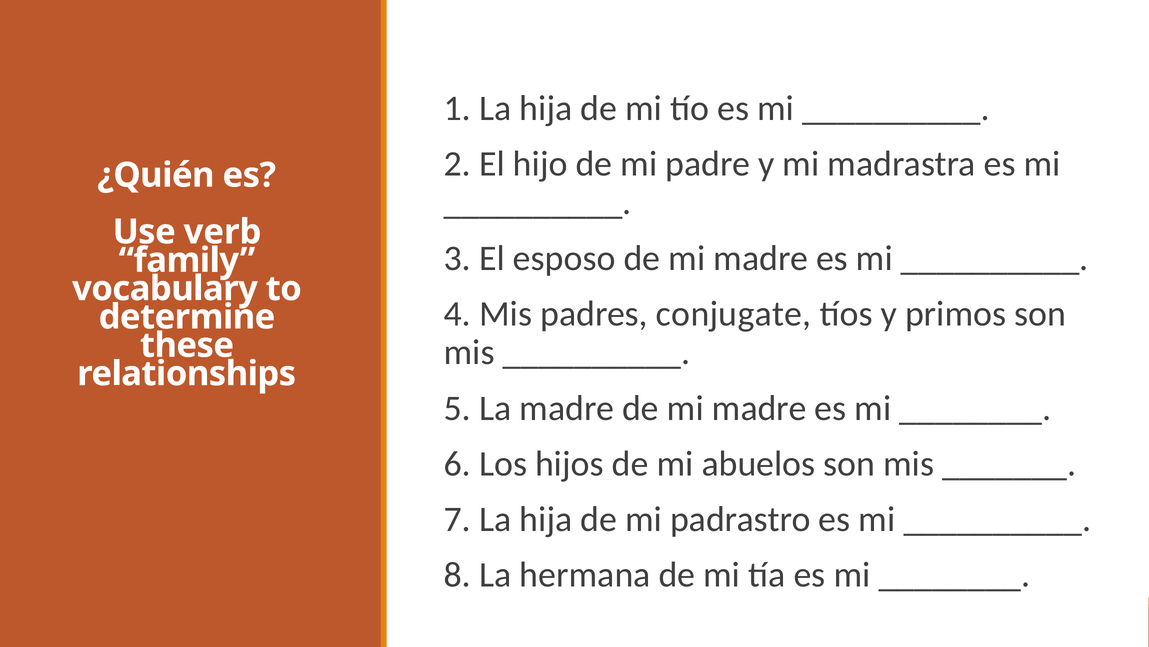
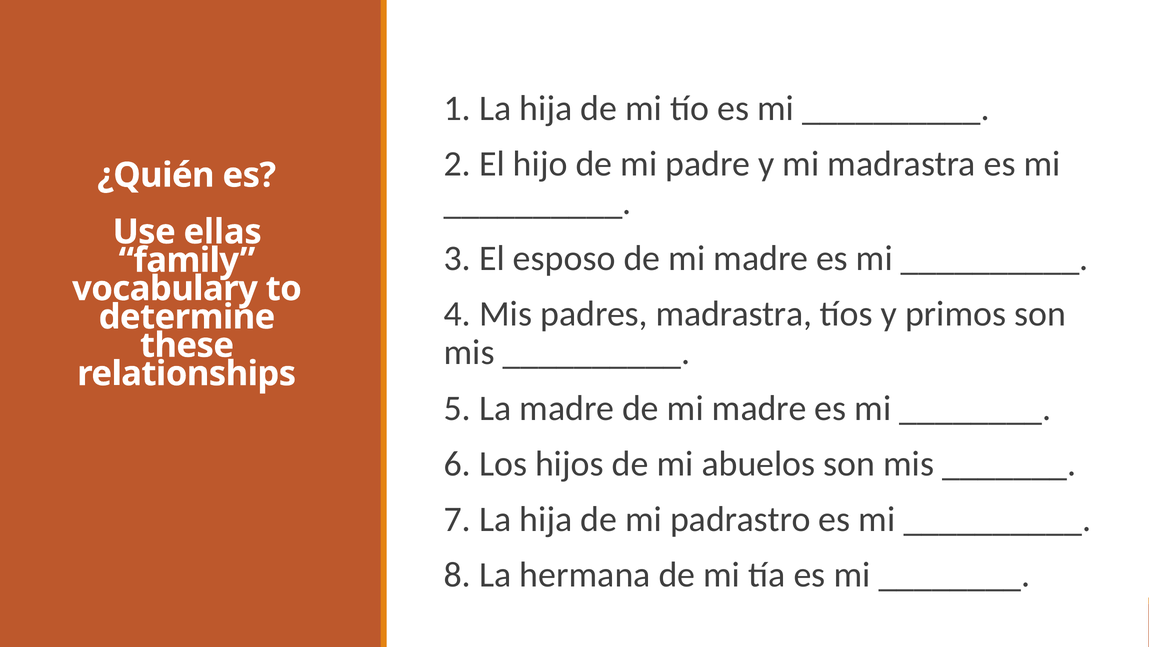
verb: verb -> ellas
padres conjugate: conjugate -> madrastra
